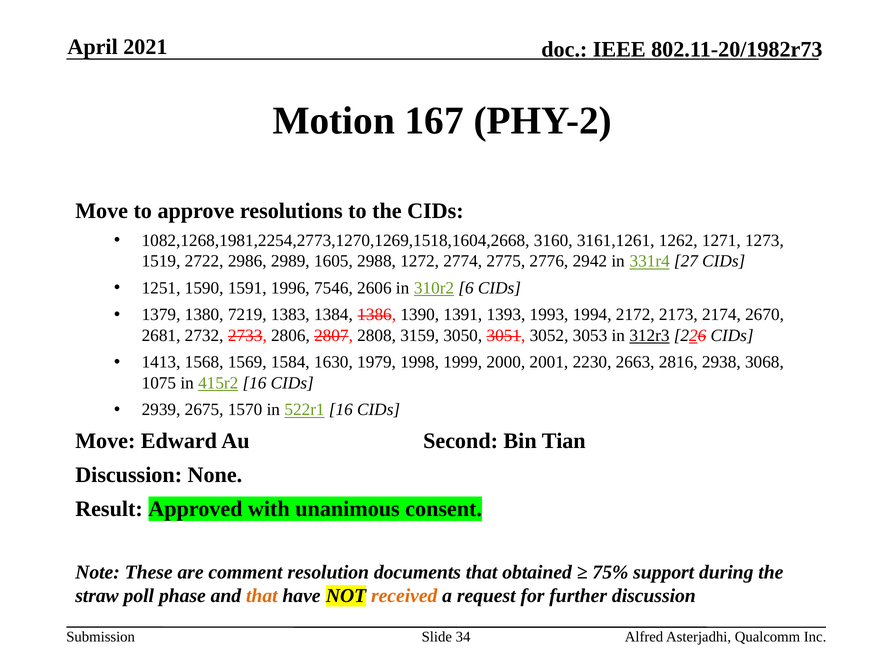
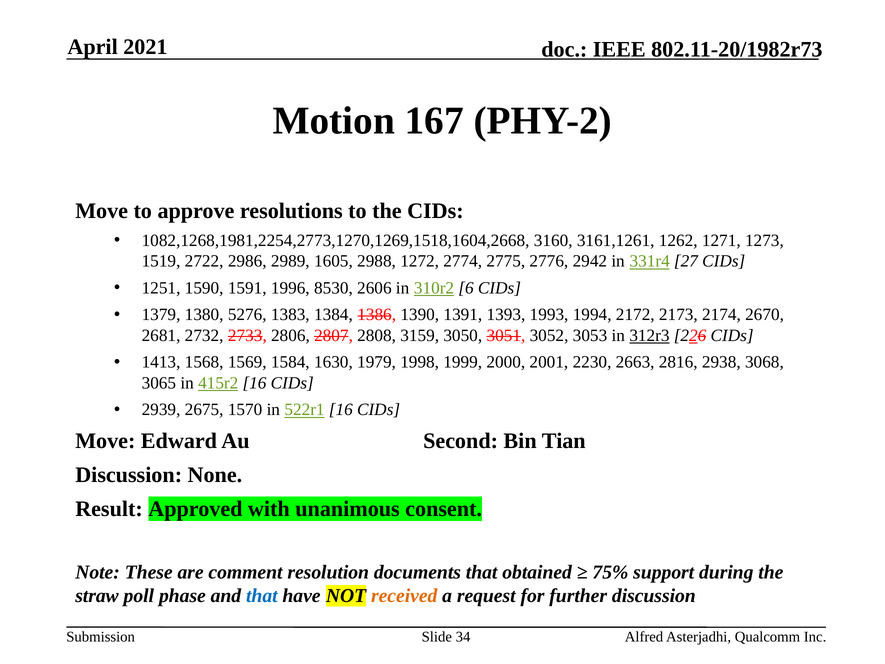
7546: 7546 -> 8530
7219: 7219 -> 5276
1075: 1075 -> 3065
that at (262, 596) colour: orange -> blue
